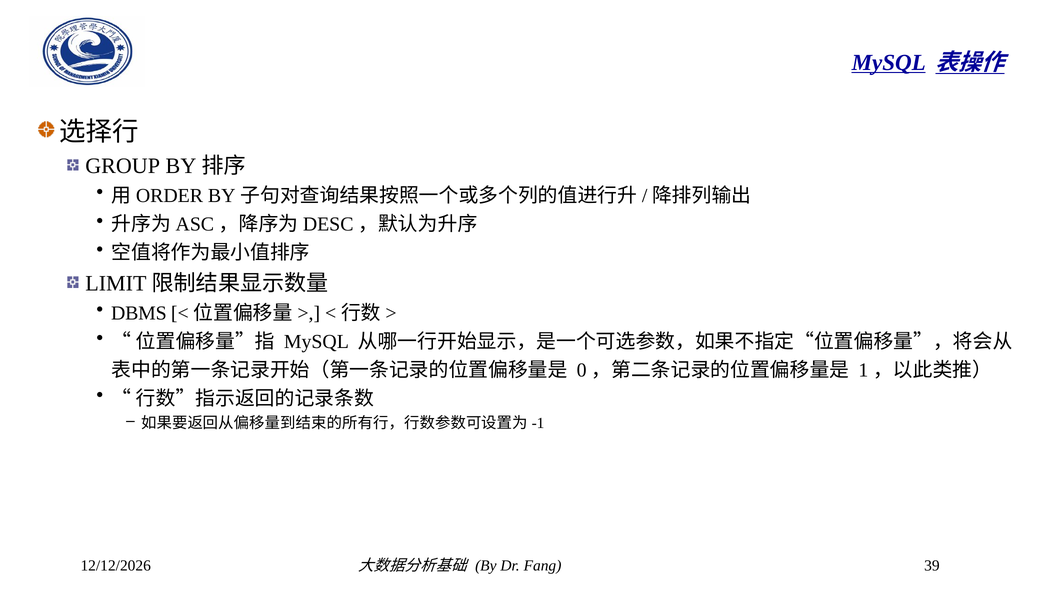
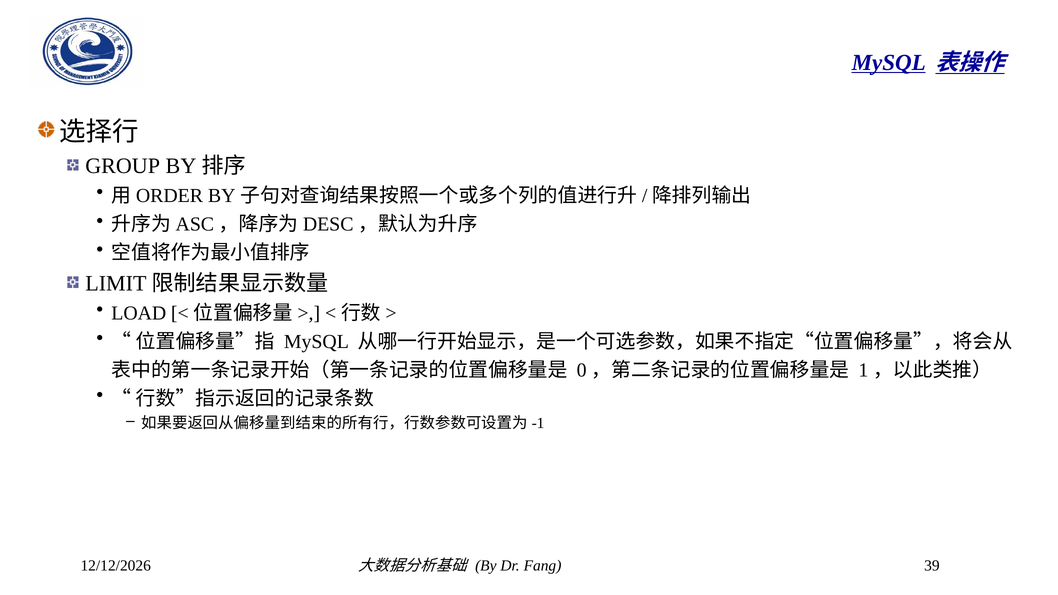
DBMS: DBMS -> LOAD
